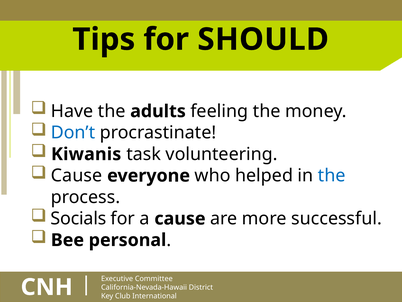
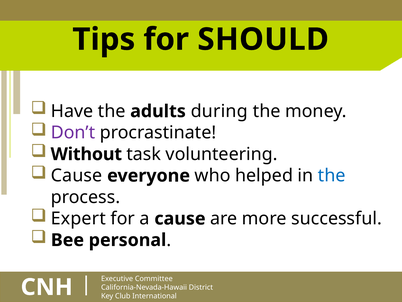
feeling: feeling -> during
Don’t colour: blue -> purple
Kiwanis: Kiwanis -> Without
Socials: Socials -> Expert
